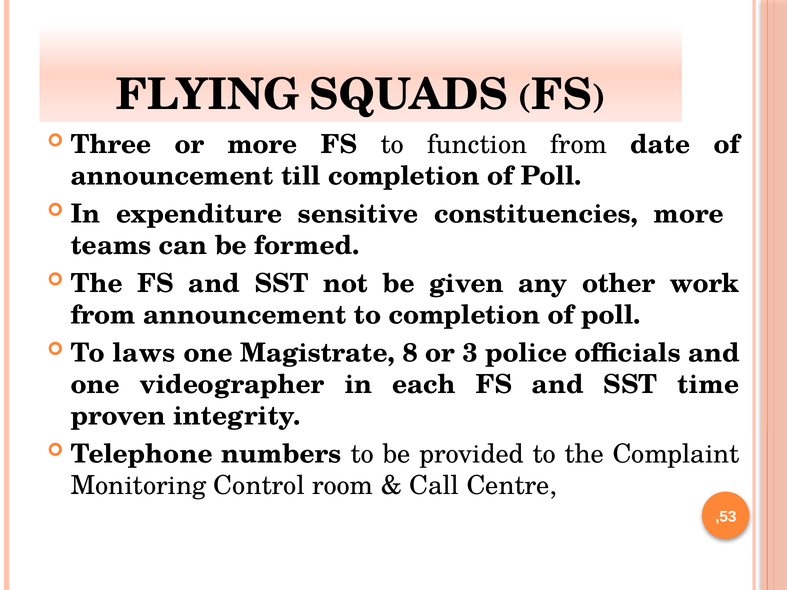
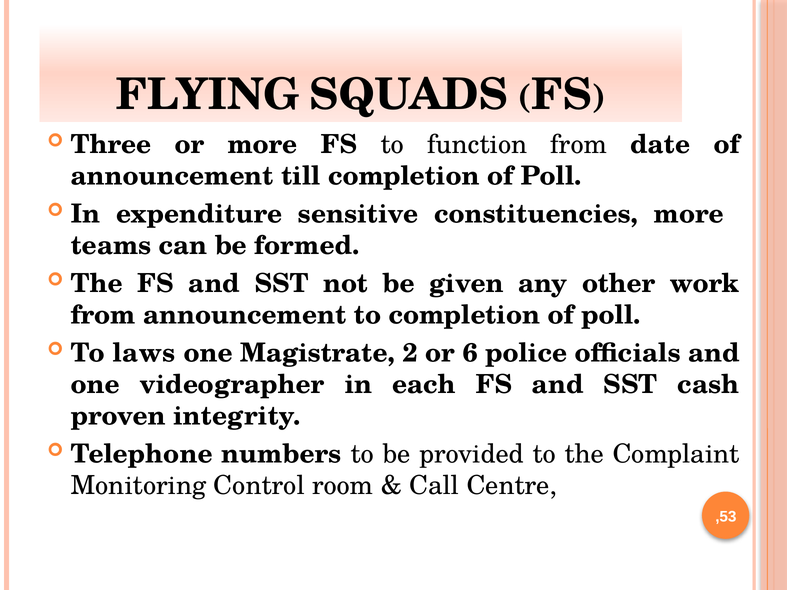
8: 8 -> 2
3: 3 -> 6
time: time -> cash
